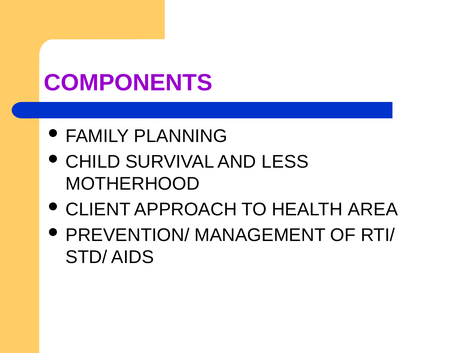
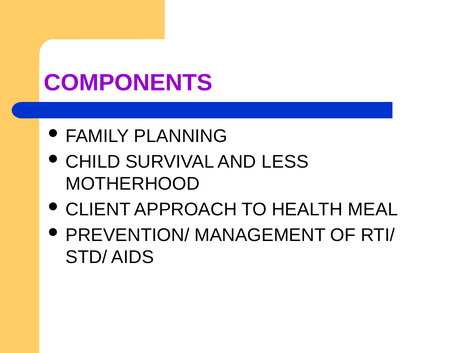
AREA: AREA -> MEAL
